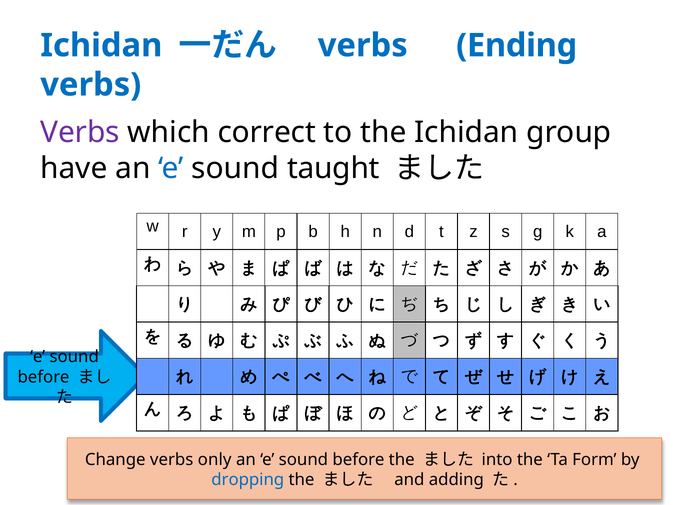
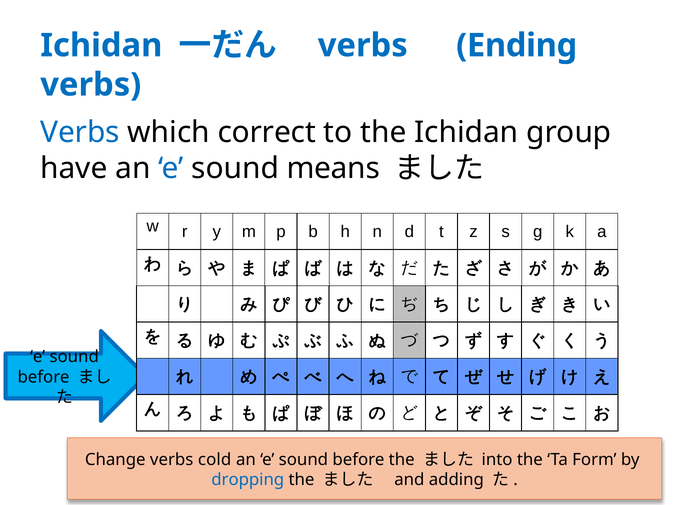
Verbs at (80, 132) colour: purple -> blue
taught: taught -> means
only: only -> cold
